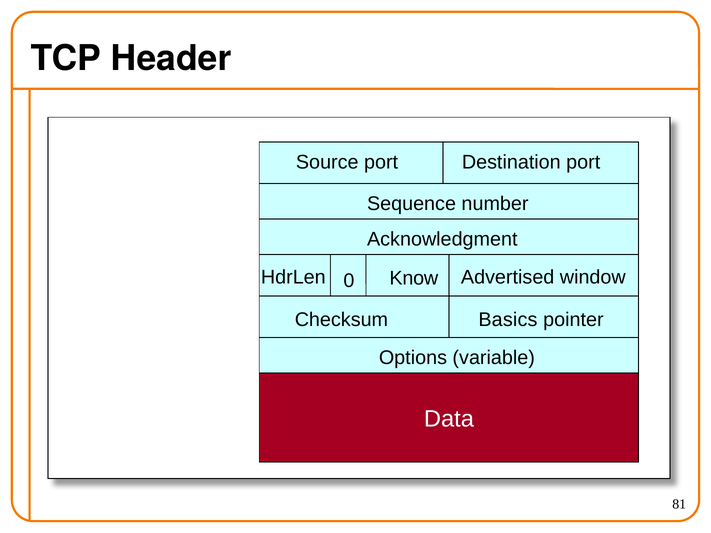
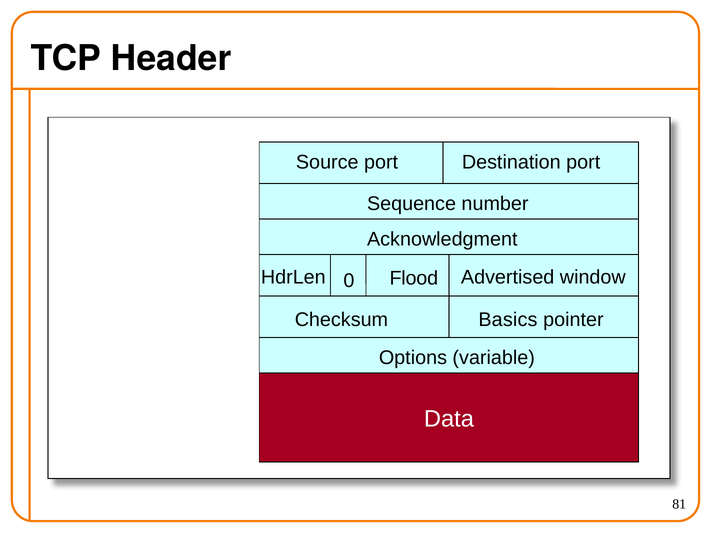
Know: Know -> Flood
